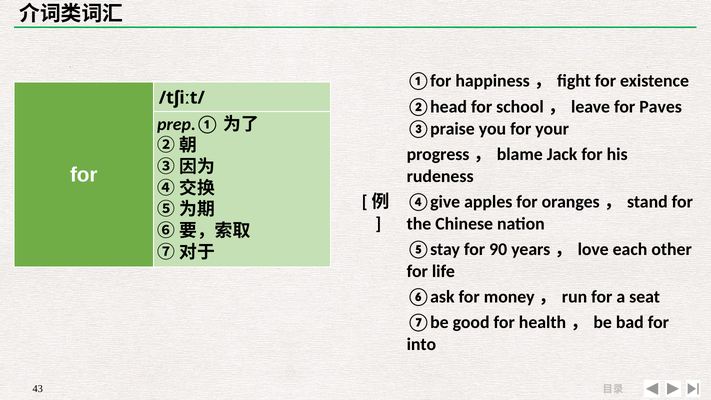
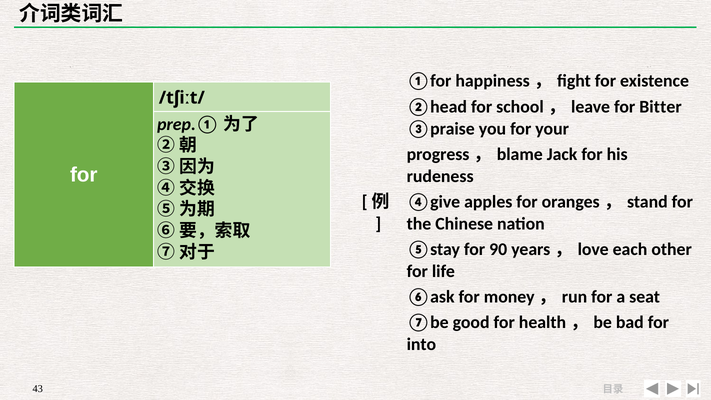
Paves: Paves -> Bitter
